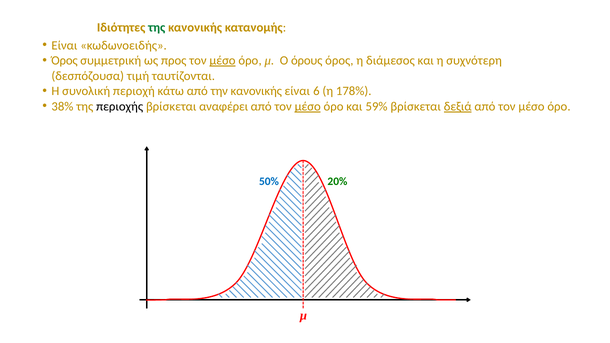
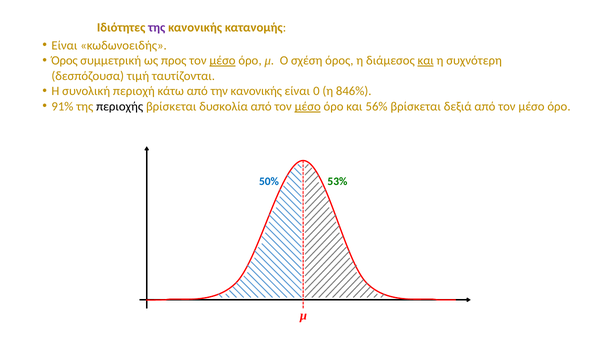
της at (157, 27) colour: green -> purple
όρους: όρους -> σχέση
και at (426, 61) underline: none -> present
6: 6 -> 0
178%: 178% -> 846%
38%: 38% -> 91%
αναφέρει: αναφέρει -> δυσκολία
59%: 59% -> 56%
δεξιά underline: present -> none
20%: 20% -> 53%
